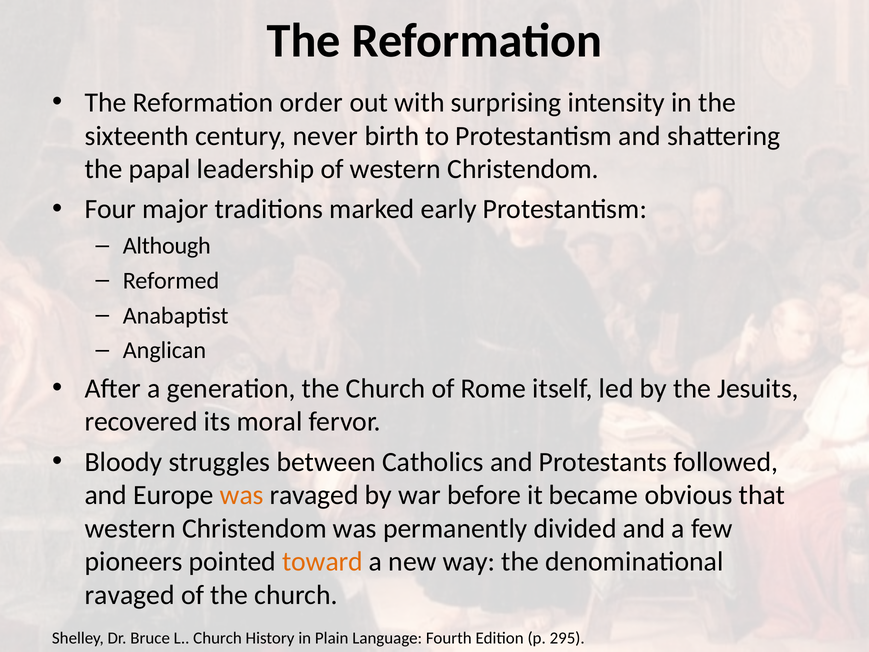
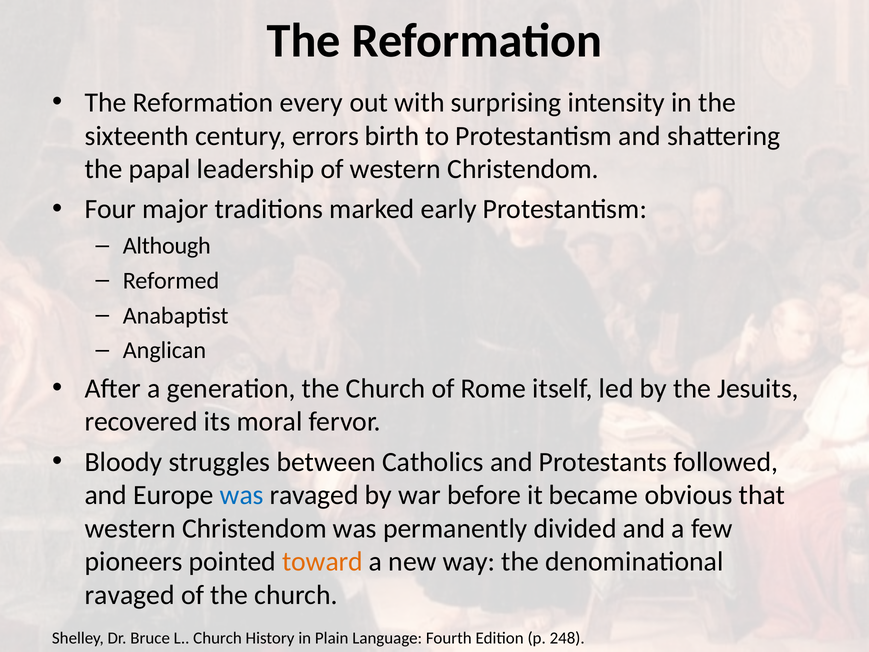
order: order -> every
never: never -> errors
was at (242, 495) colour: orange -> blue
295: 295 -> 248
